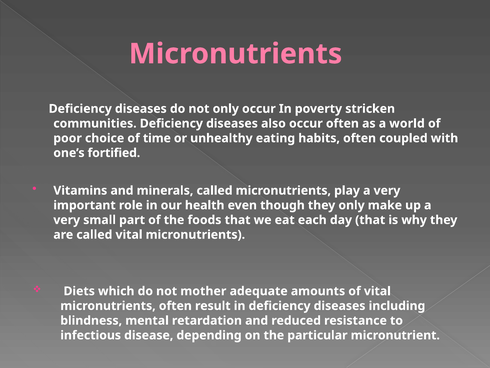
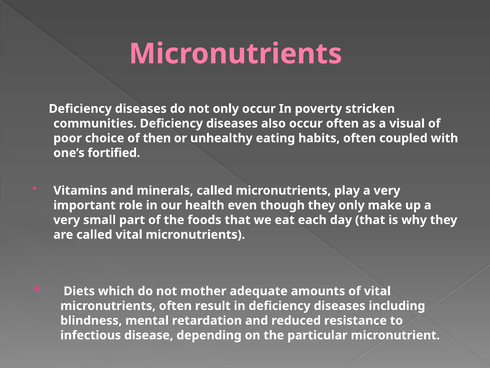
world: world -> visual
time: time -> then
